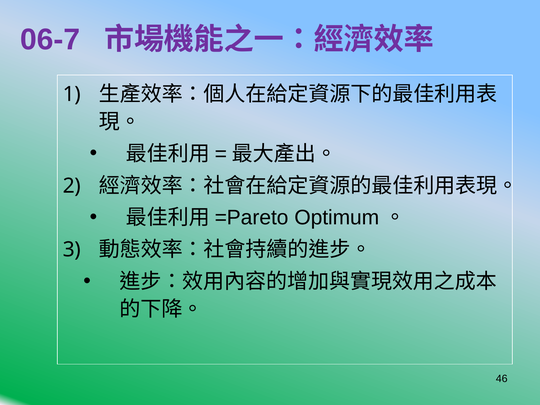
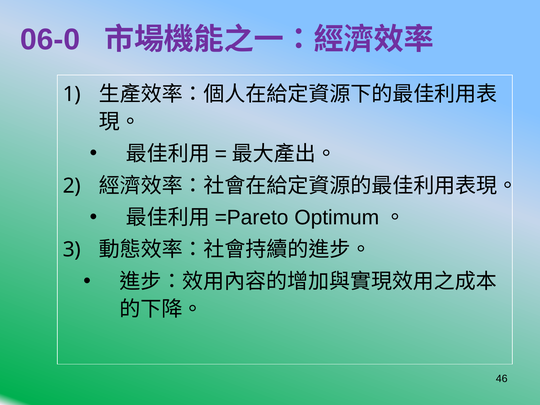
06-7: 06-7 -> 06-0
